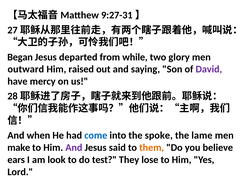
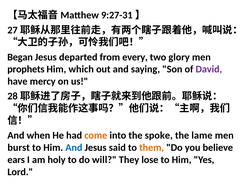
while: while -> every
outward: outward -> prophets
raised: raised -> which
come colour: blue -> orange
make: make -> burst
And at (74, 147) colour: purple -> blue
look: look -> holy
test: test -> will
